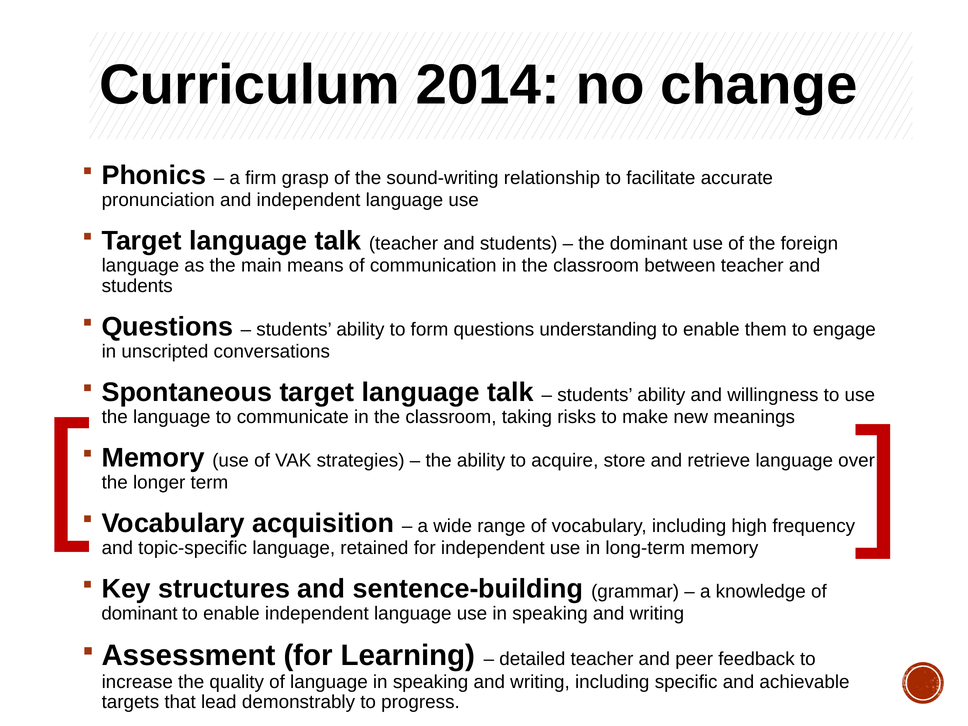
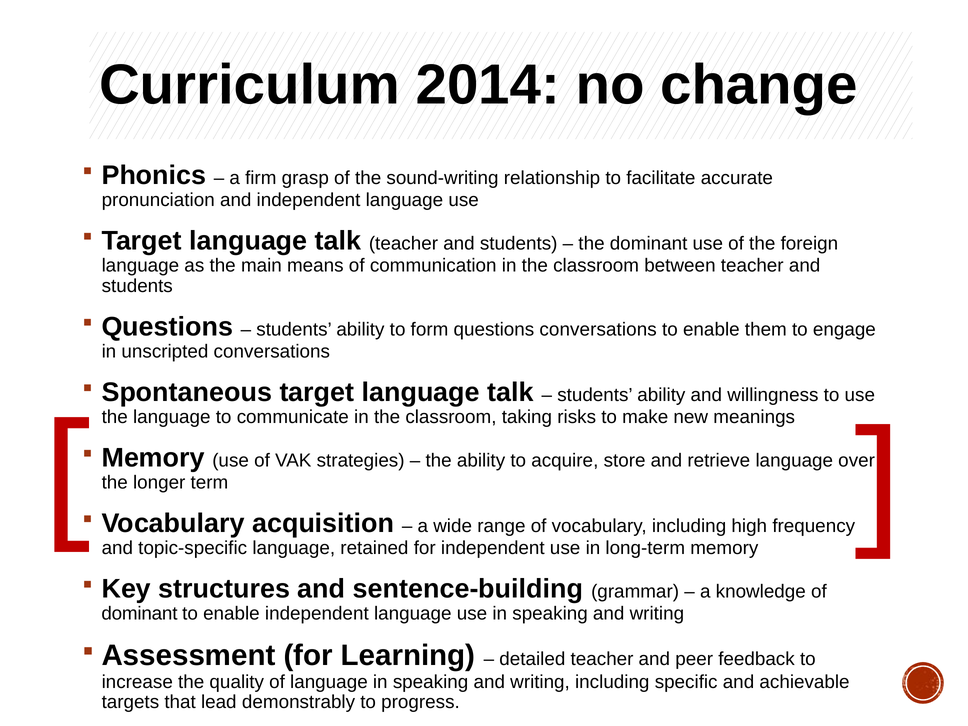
questions understanding: understanding -> conversations
